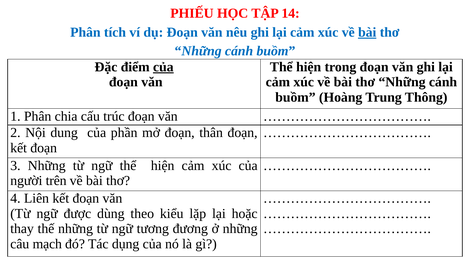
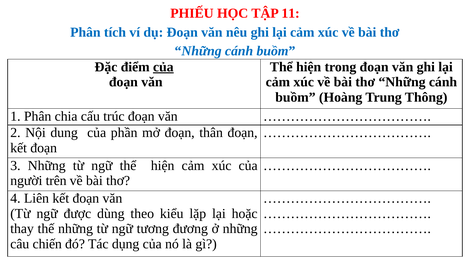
14: 14 -> 11
bài at (367, 32) underline: present -> none
mạch: mạch -> chiến
